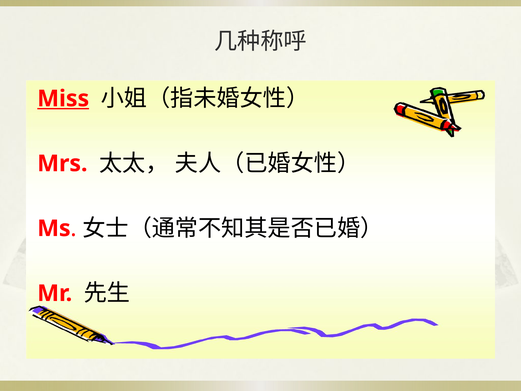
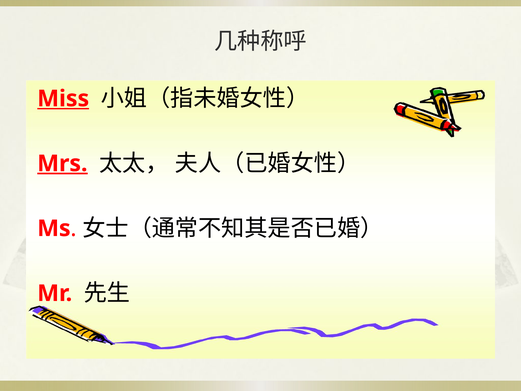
Mrs underline: none -> present
